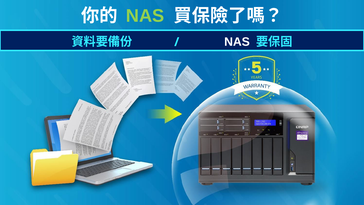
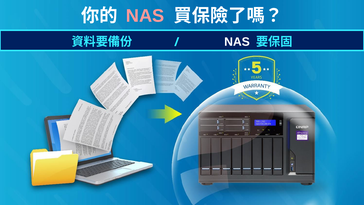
NAS at (145, 16) colour: light green -> pink
